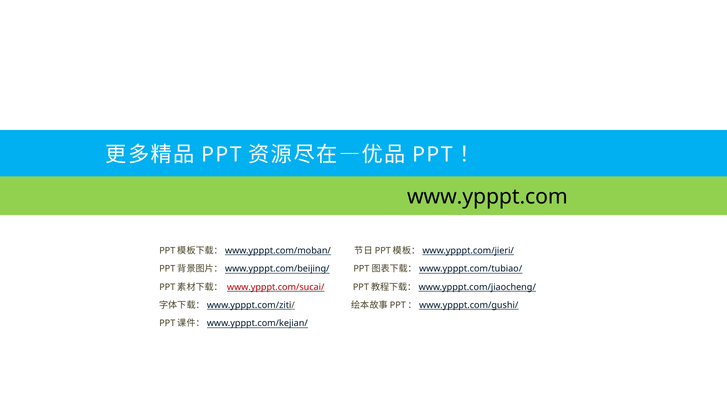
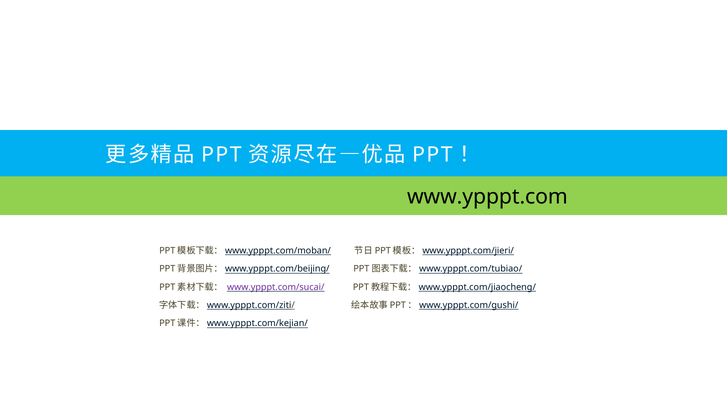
www.ypppt.com/sucai/ colour: red -> purple
